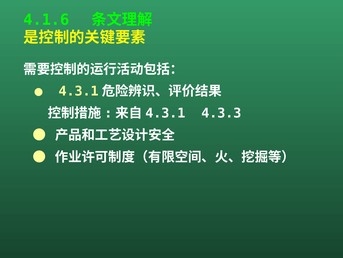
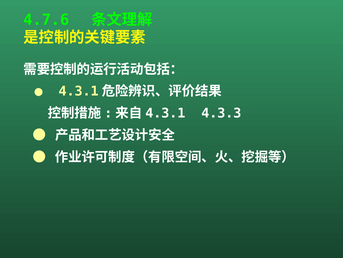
4.1.6: 4.1.6 -> 4.7.6
